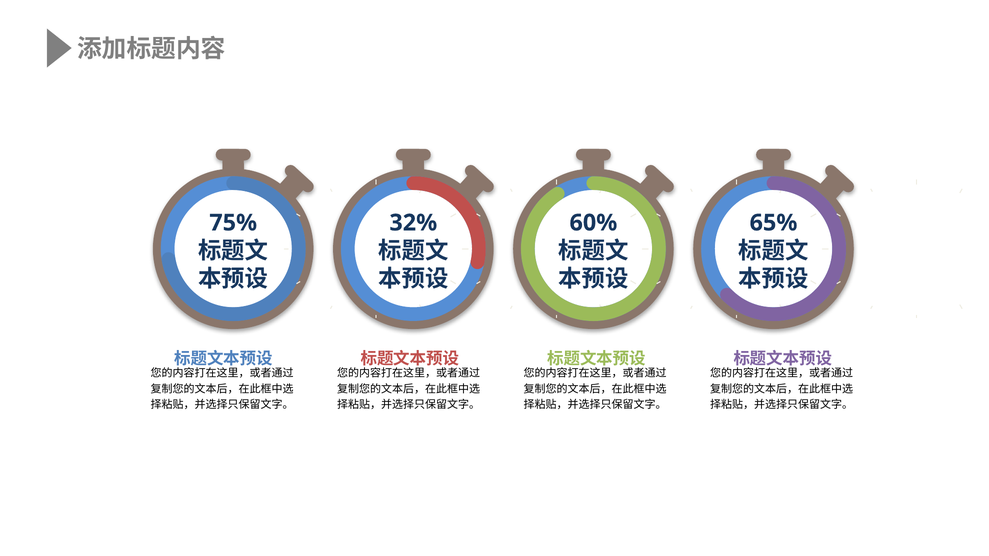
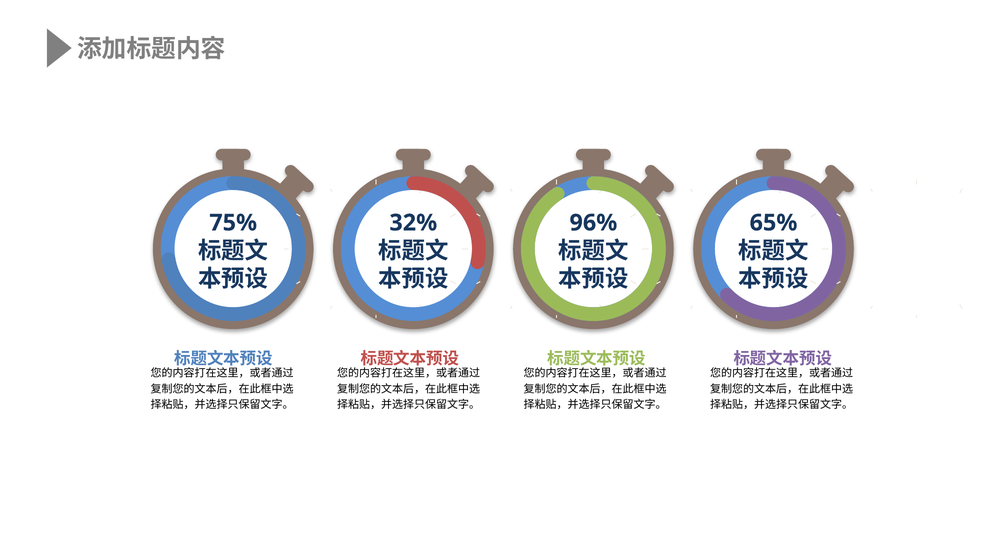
60%: 60% -> 96%
